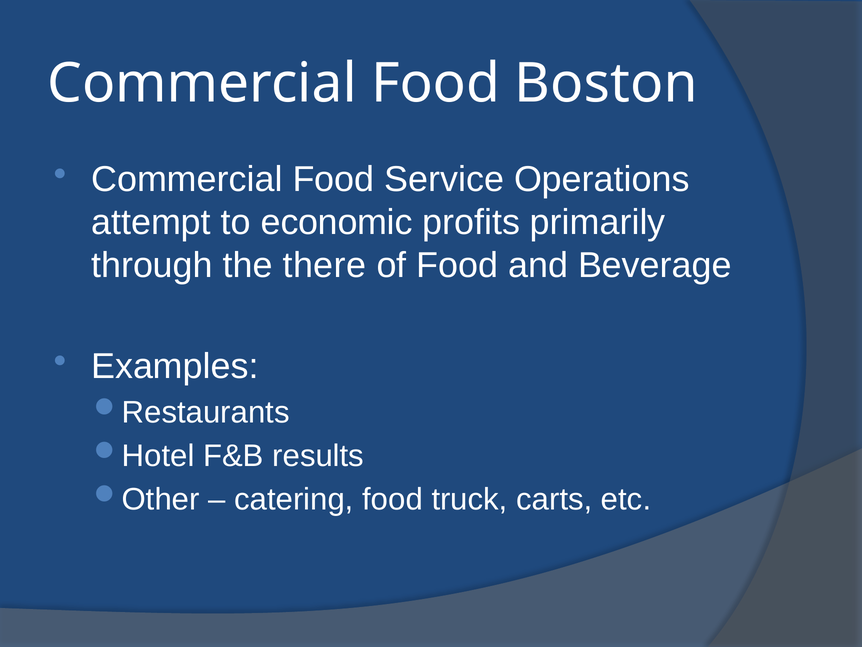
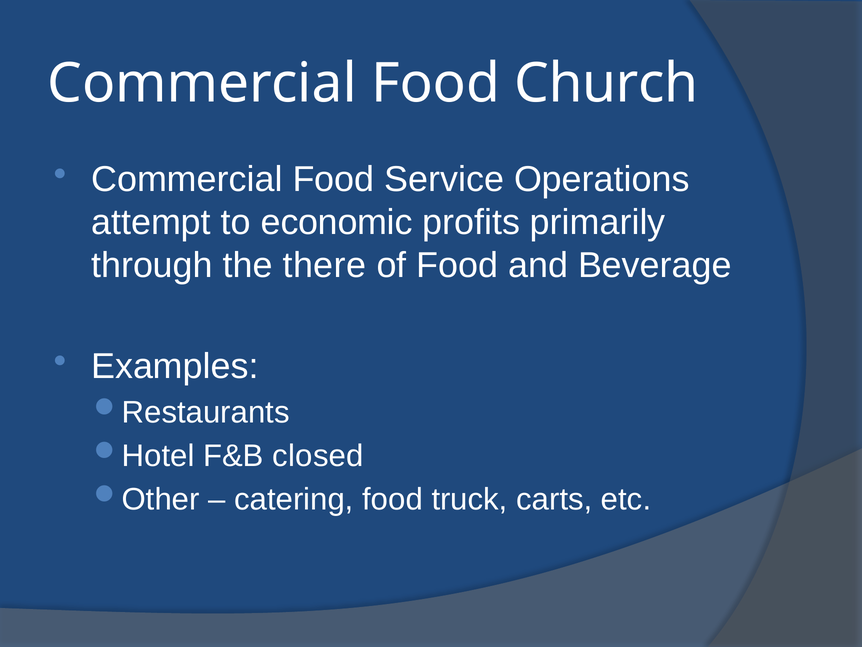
Boston: Boston -> Church
results: results -> closed
